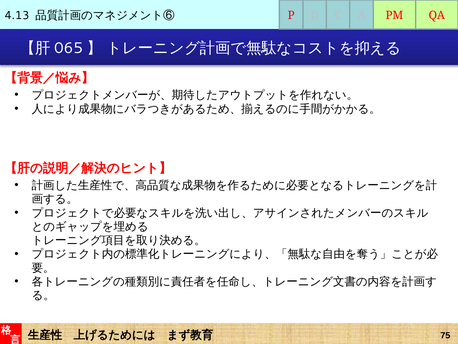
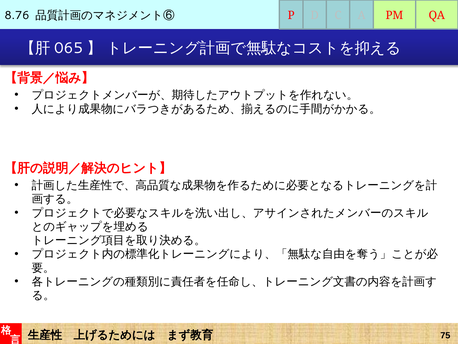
4.13: 4.13 -> 8.76
